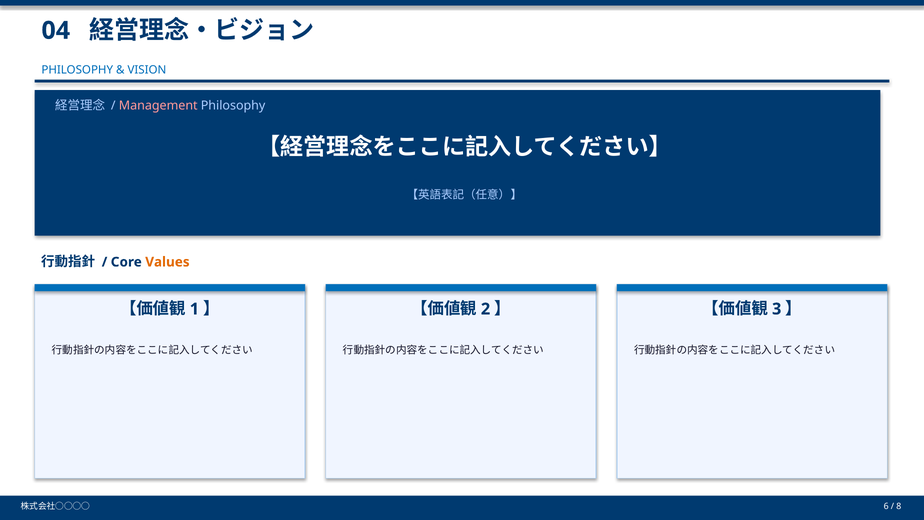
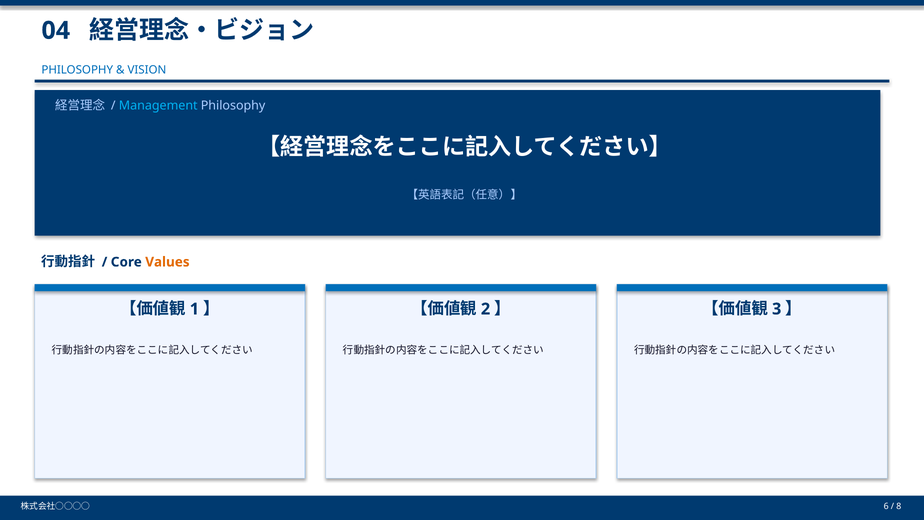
Management colour: pink -> light blue
